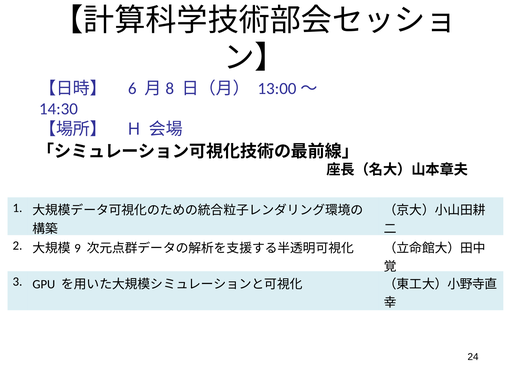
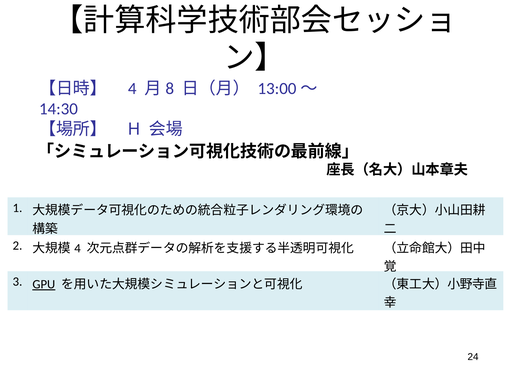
6 at (132, 88): 6 -> 4
9 at (78, 248): 9 -> 4
GPU underline: none -> present
